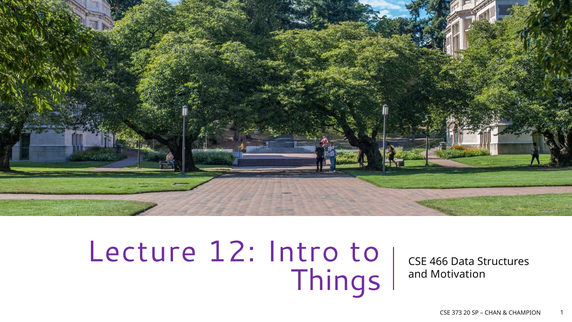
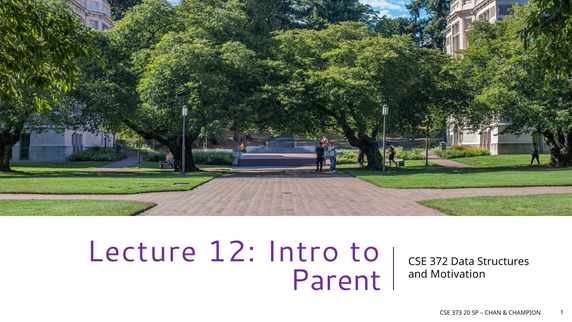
466: 466 -> 372
Things: Things -> Parent
